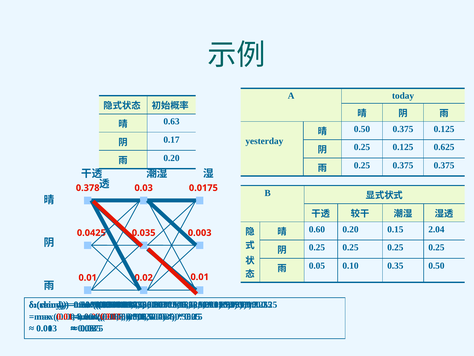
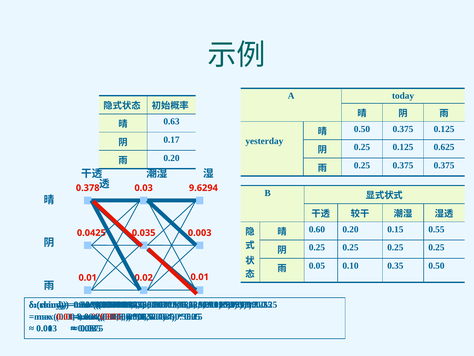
0.0175: 0.0175 -> 9.6294
2.04: 2.04 -> 0.55
